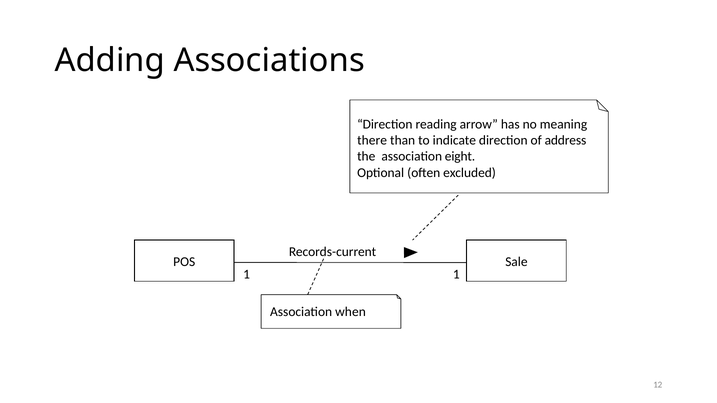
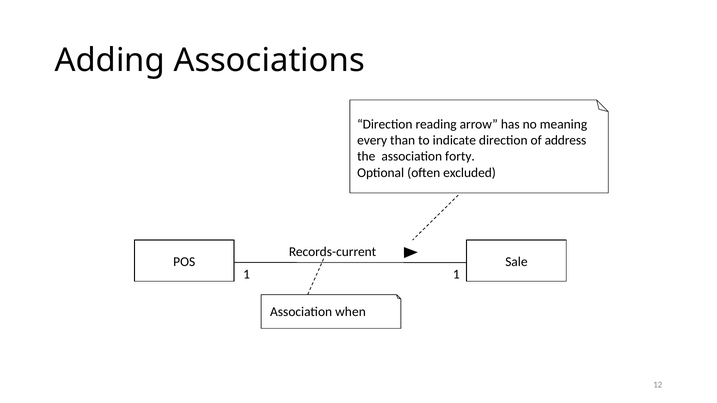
there: there -> every
eight: eight -> forty
